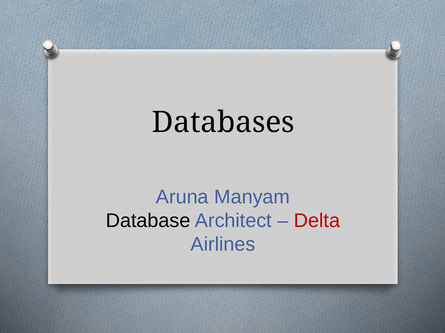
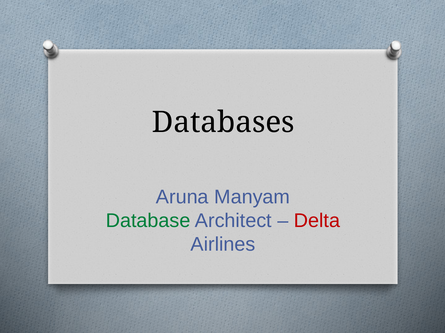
Database colour: black -> green
